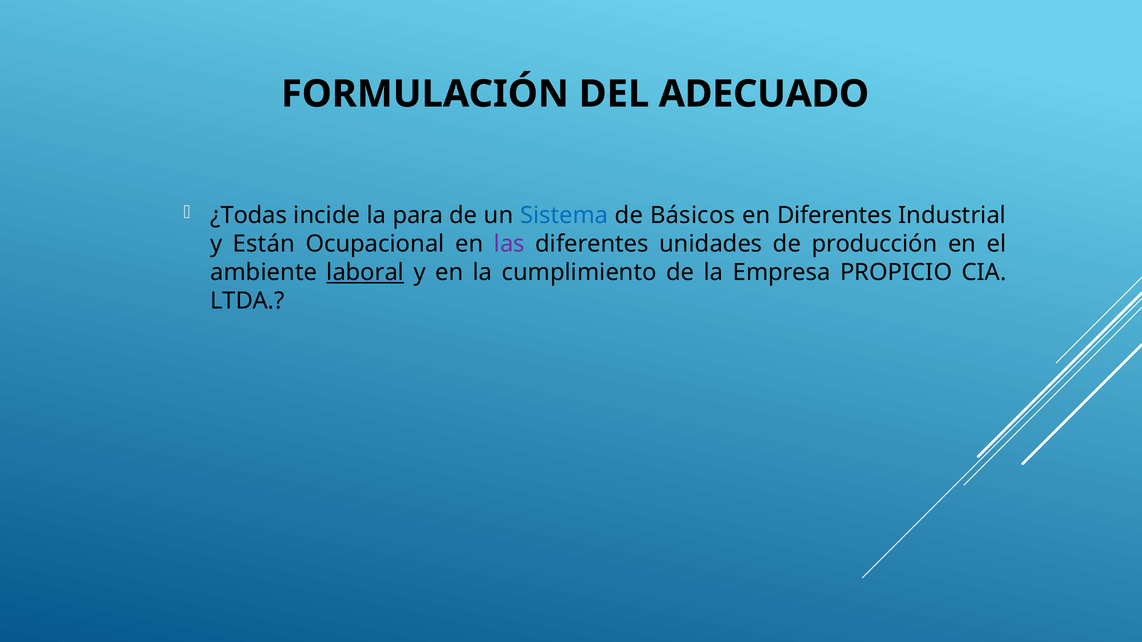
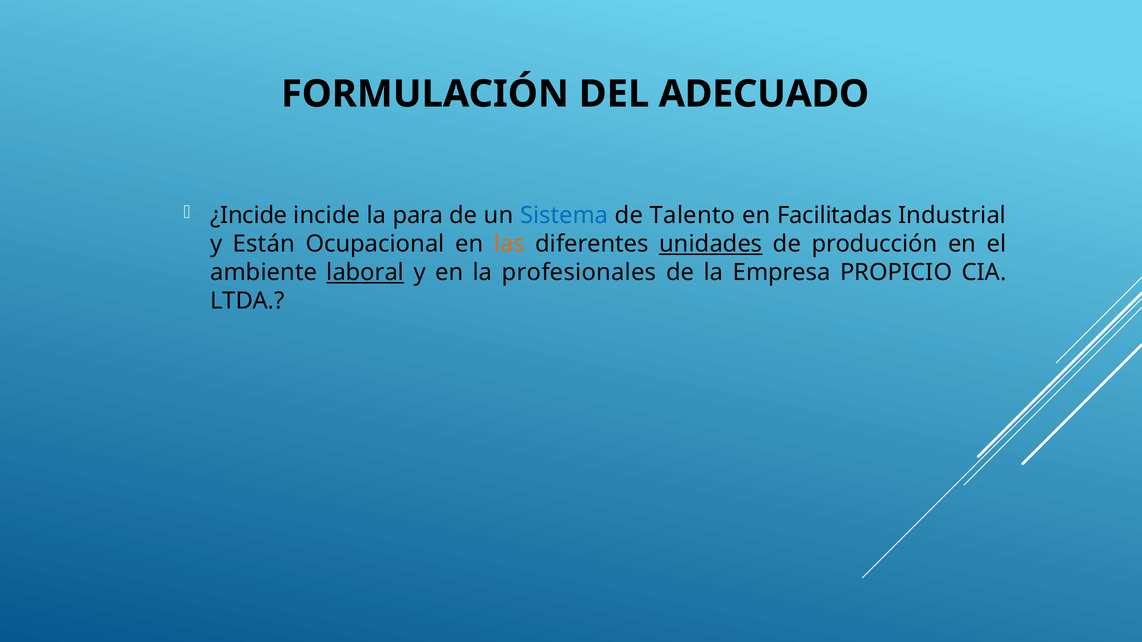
¿Todas: ¿Todas -> ¿Incide
Básicos: Básicos -> Talento
en Diferentes: Diferentes -> Facilitadas
las colour: purple -> orange
unidades underline: none -> present
cumplimiento: cumplimiento -> profesionales
